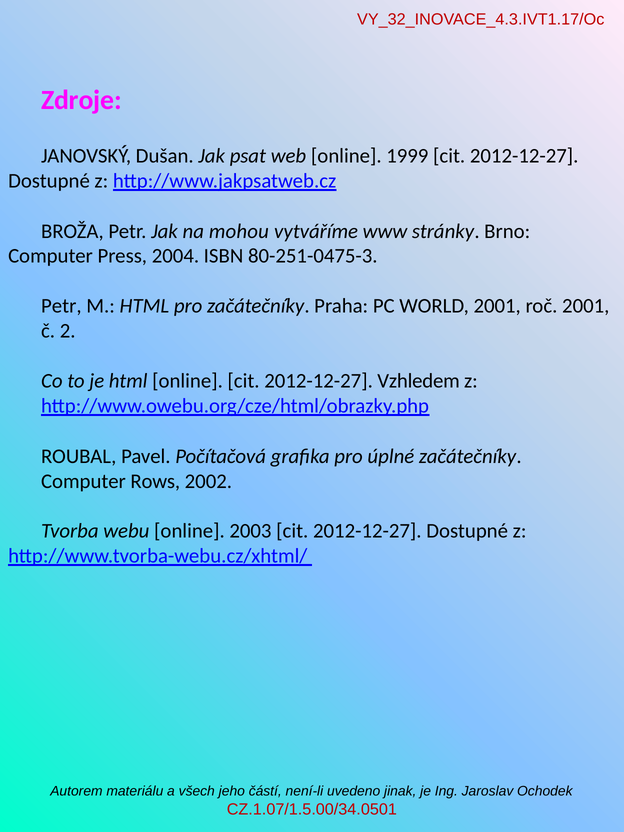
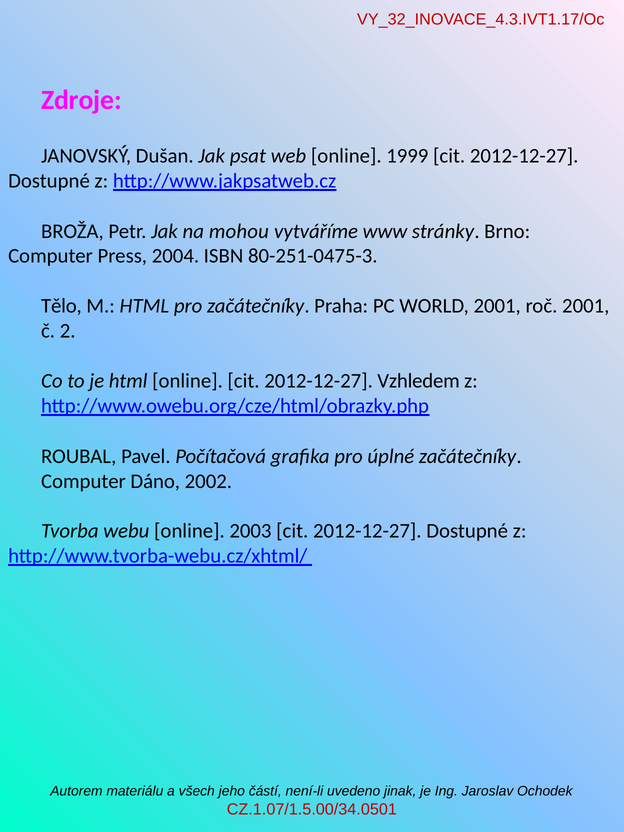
Petr at (61, 306): Petr -> Tělo
Rows: Rows -> Dáno
